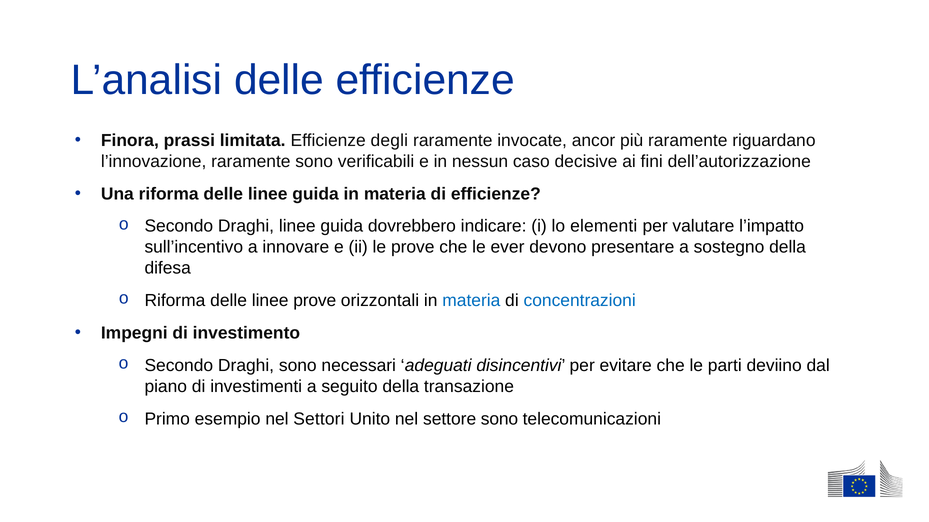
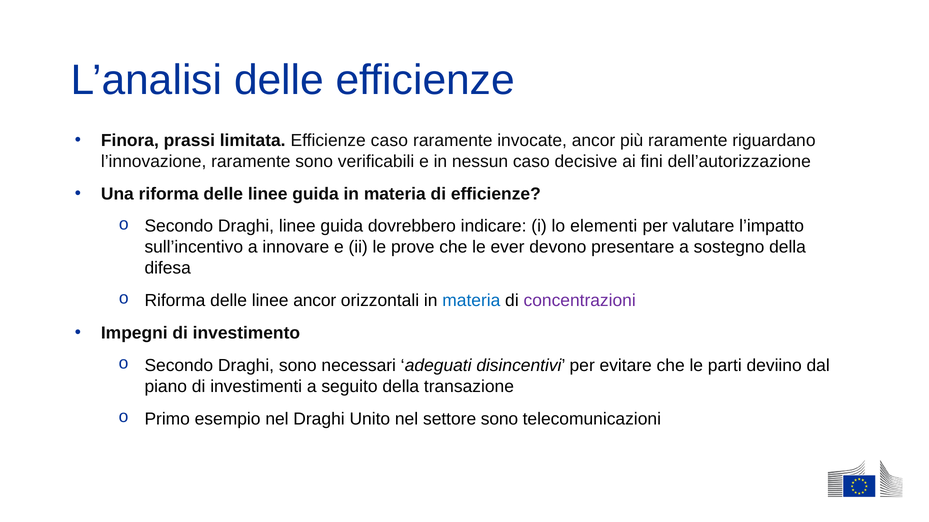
Efficienze degli: degli -> caso
linee prove: prove -> ancor
concentrazioni colour: blue -> purple
nel Settori: Settori -> Draghi
